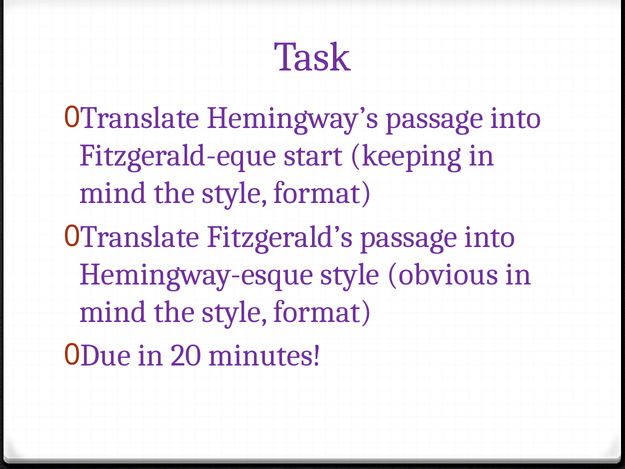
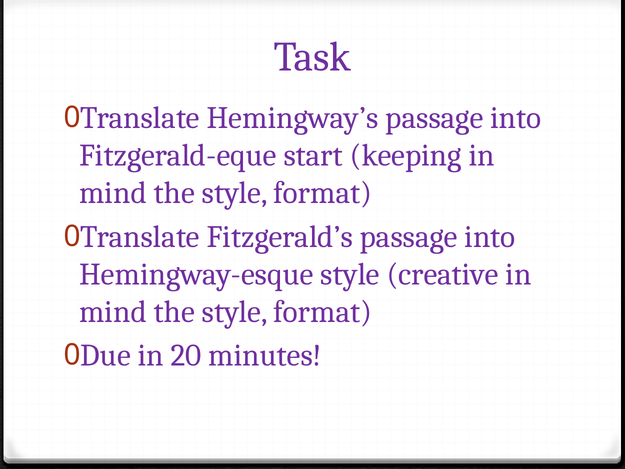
obvious: obvious -> creative
